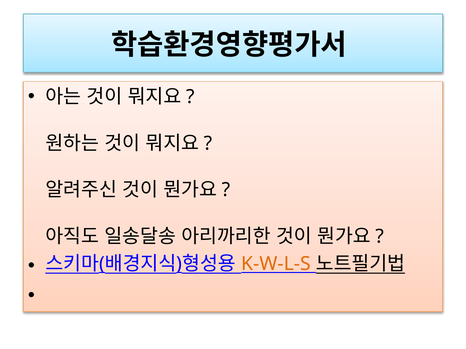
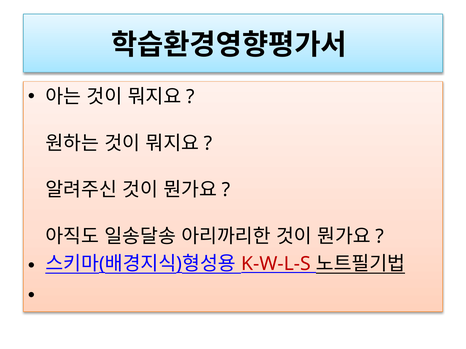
K-W-L-S colour: orange -> red
